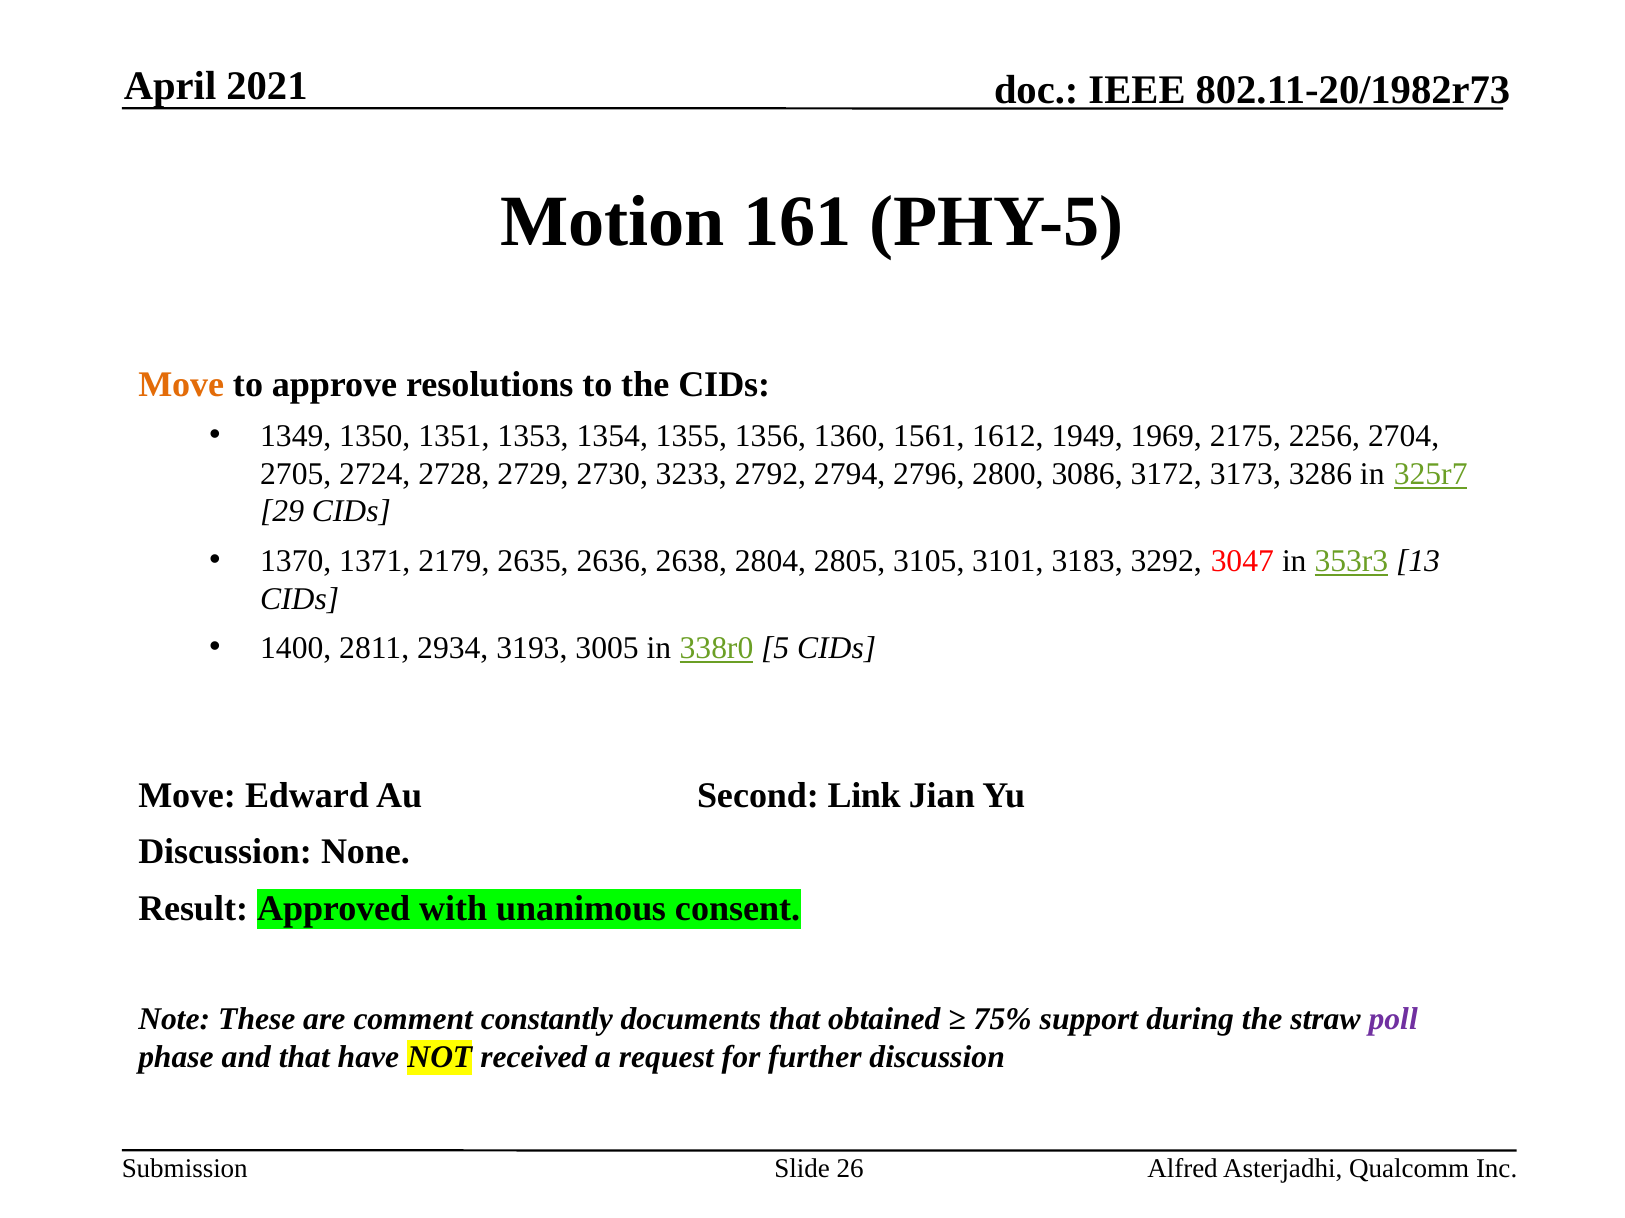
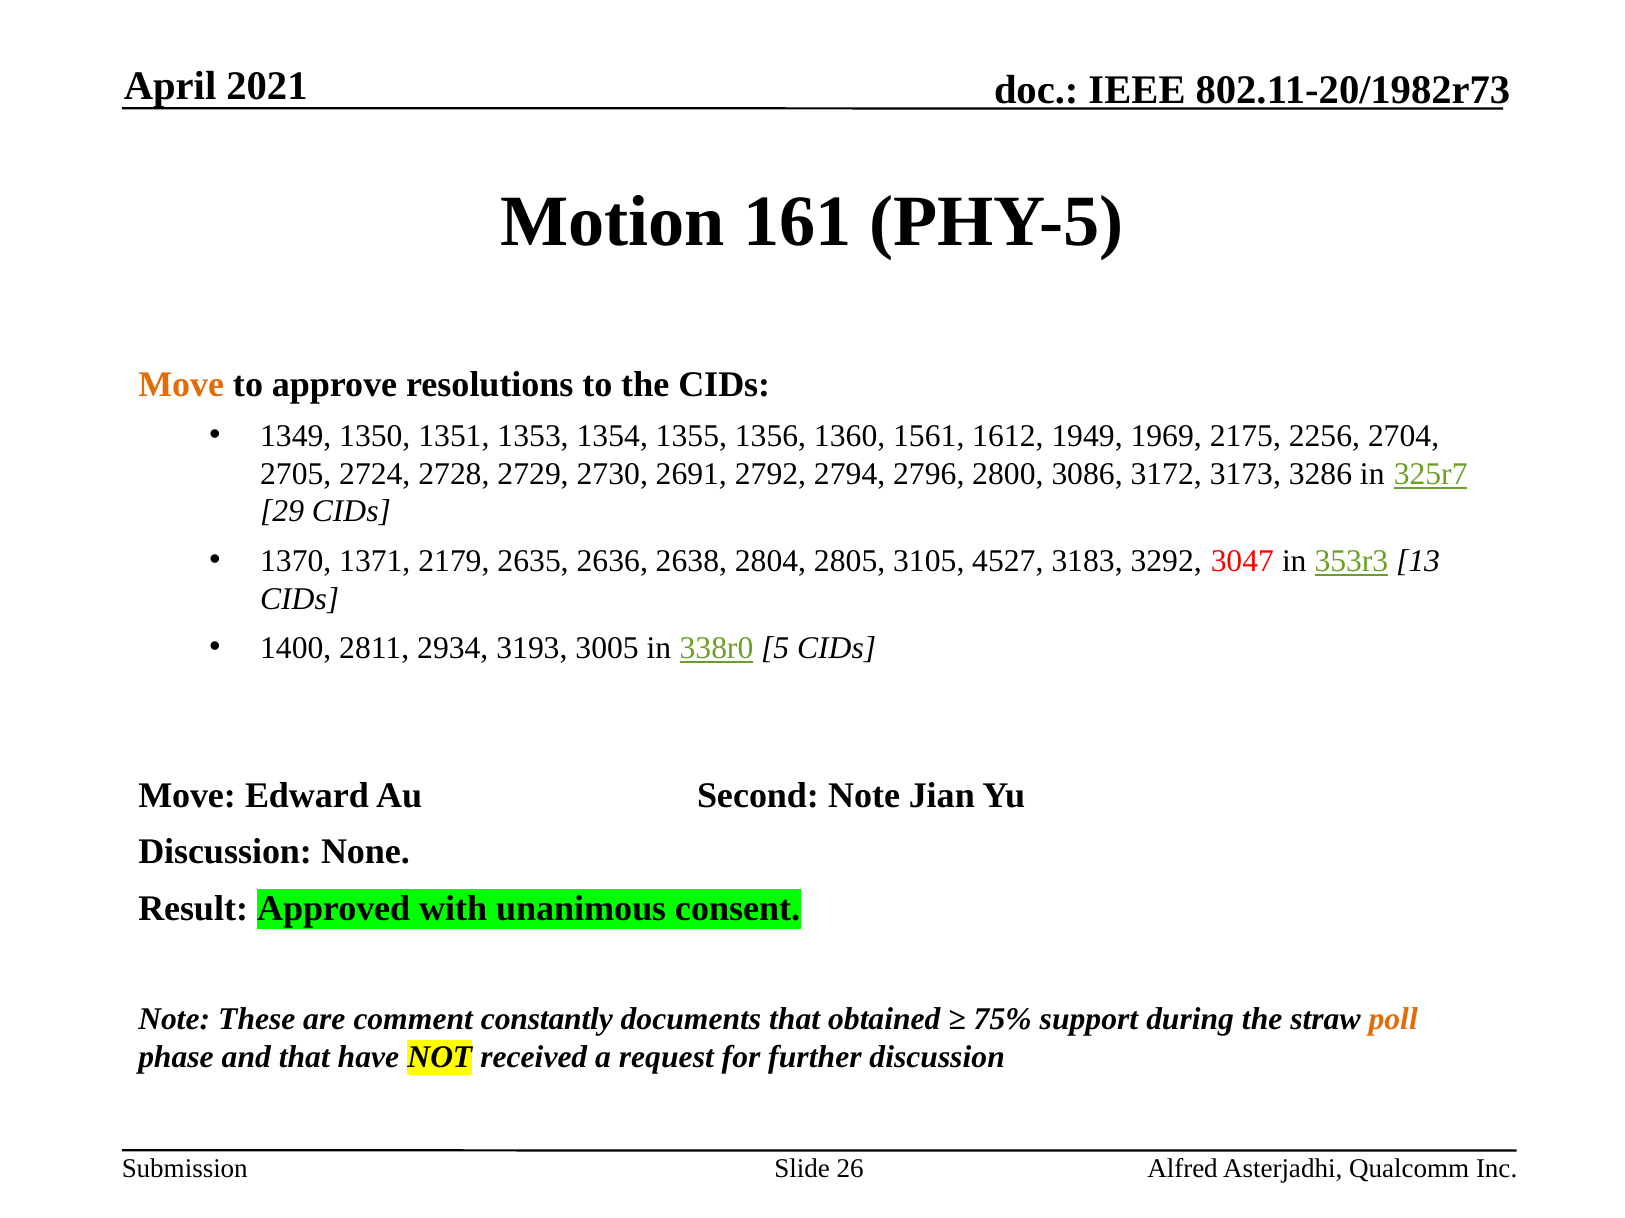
3233: 3233 -> 2691
3101: 3101 -> 4527
Second Link: Link -> Note
poll colour: purple -> orange
